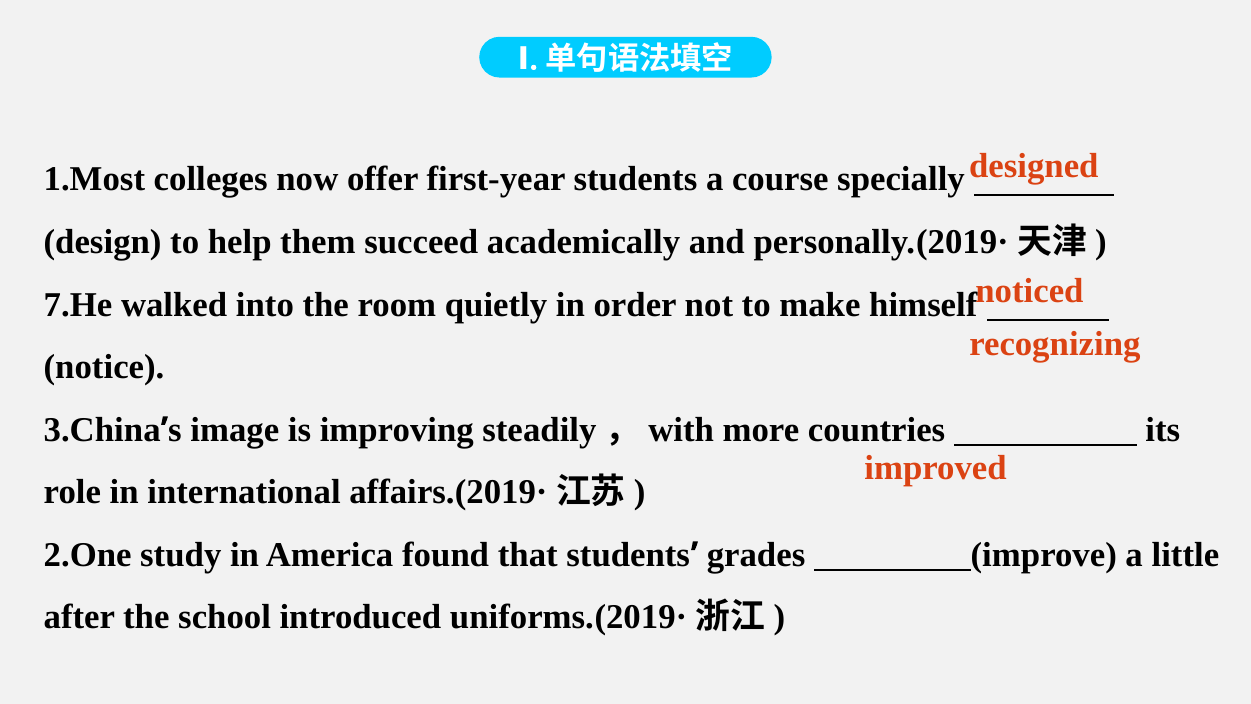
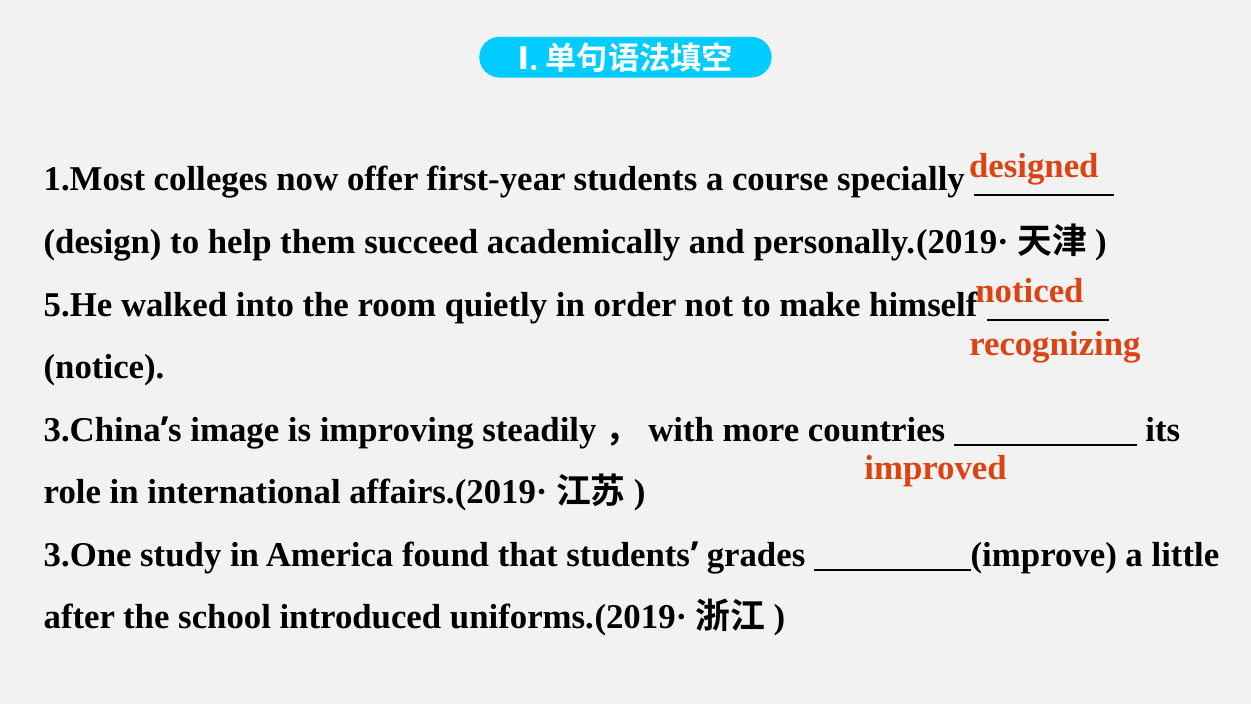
7.He: 7.He -> 5.He
2.One: 2.One -> 3.One
